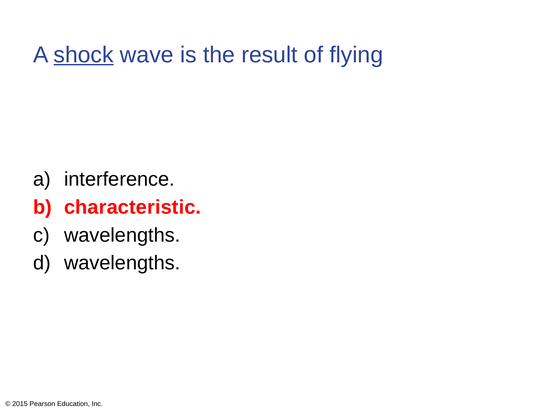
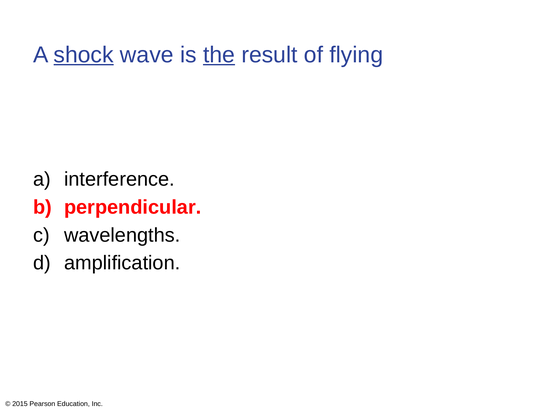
the underline: none -> present
characteristic: characteristic -> perpendicular
wavelengths at (122, 263): wavelengths -> amplification
